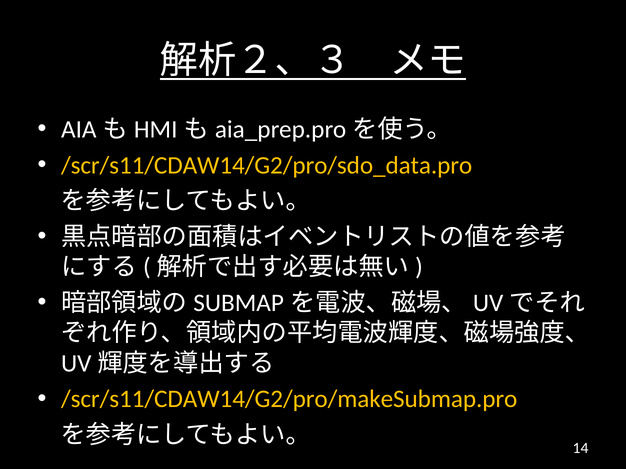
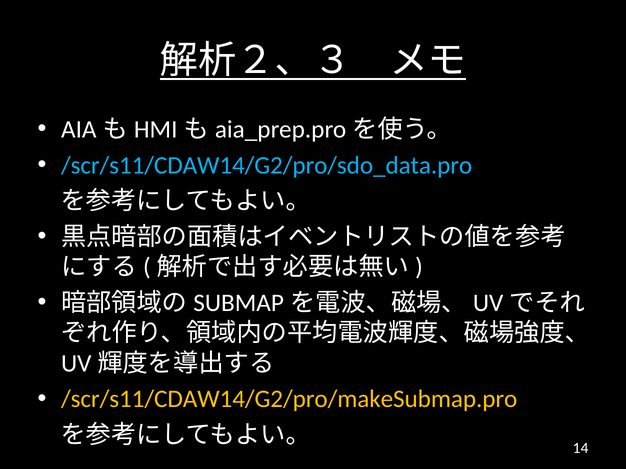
/scr/s11/CDAW14/G2/pro/sdo_data.pro colour: yellow -> light blue
